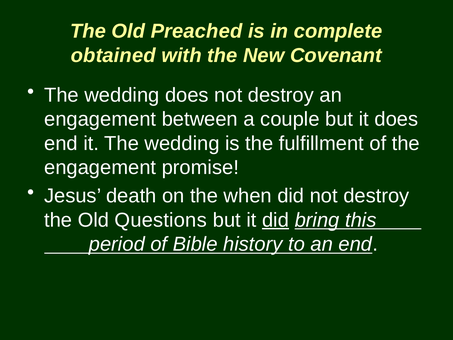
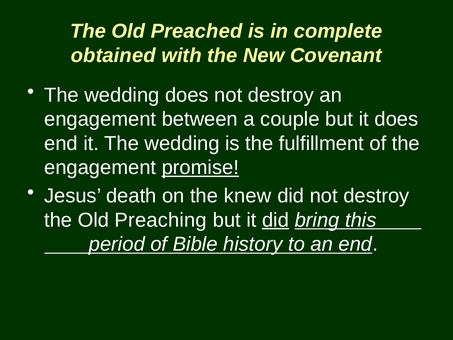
promise underline: none -> present
when: when -> knew
Questions: Questions -> Preaching
